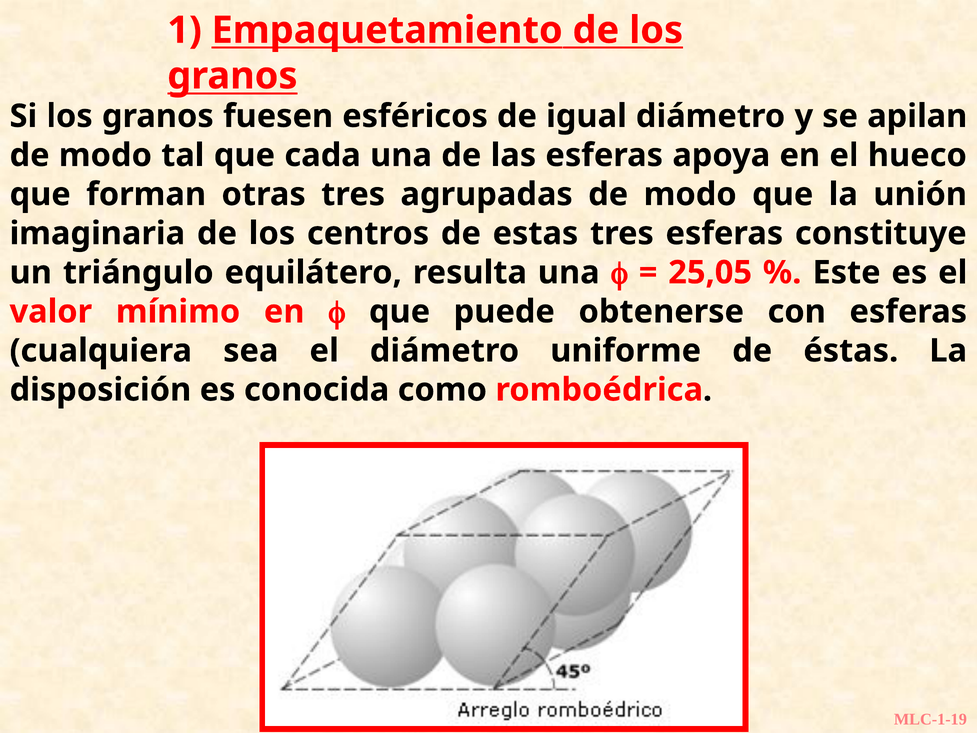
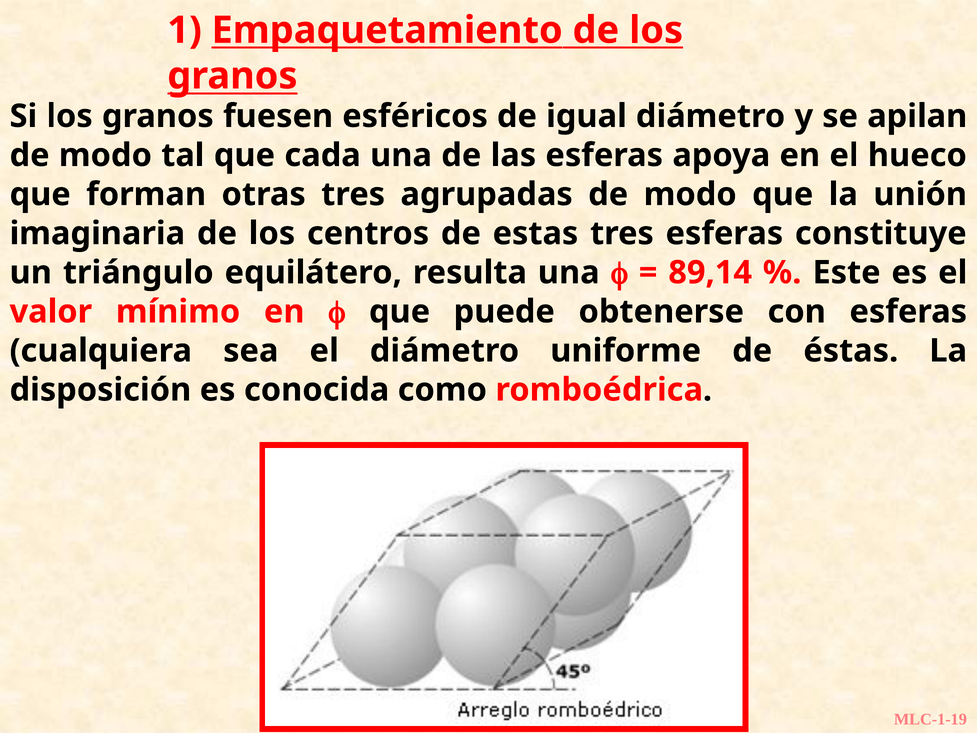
25,05: 25,05 -> 89,14
